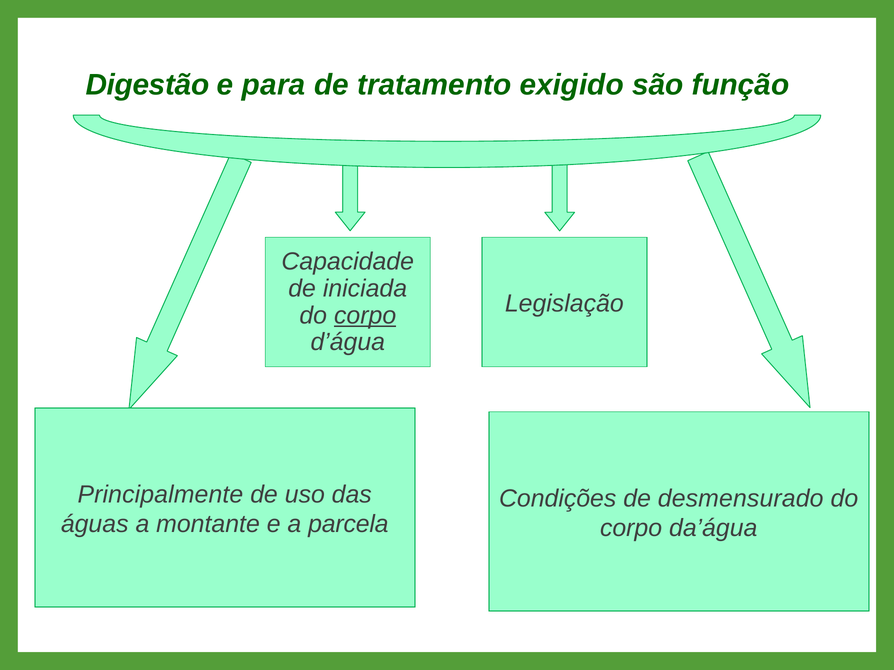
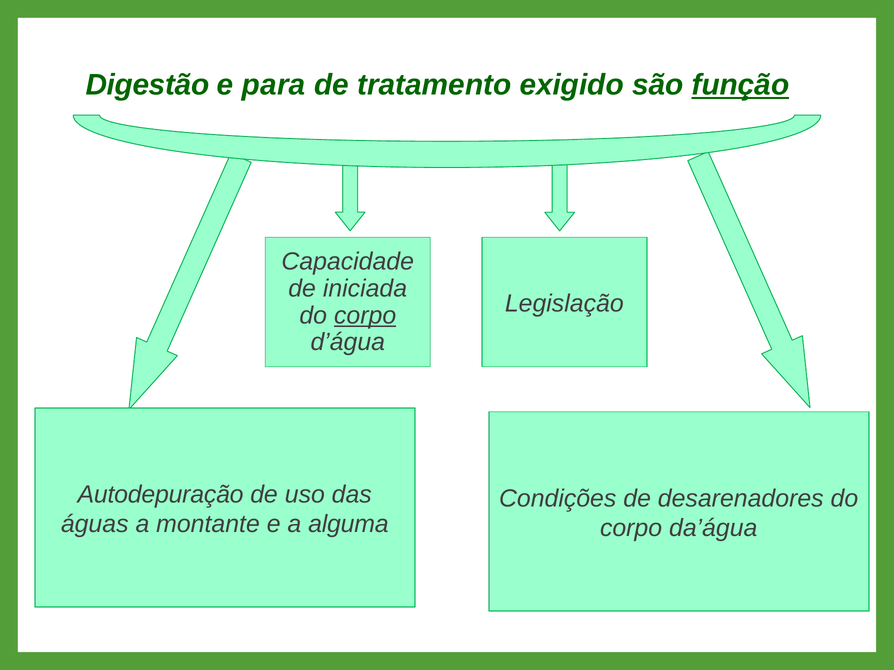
função underline: none -> present
Principalmente: Principalmente -> Autodepuração
desmensurado: desmensurado -> desarenadores
parcela: parcela -> alguma
